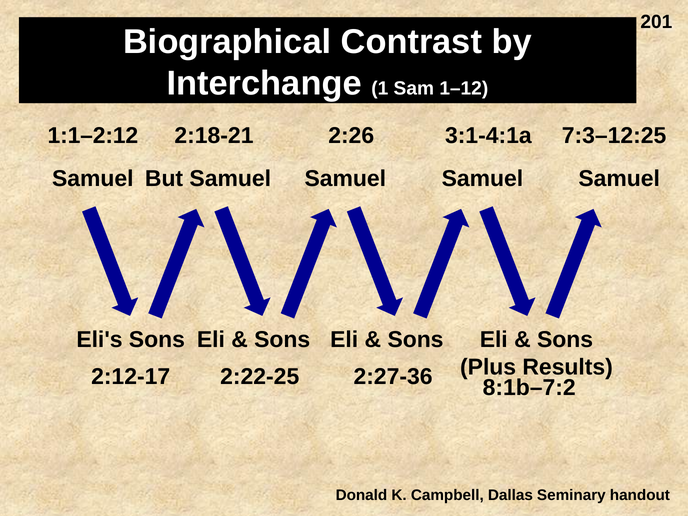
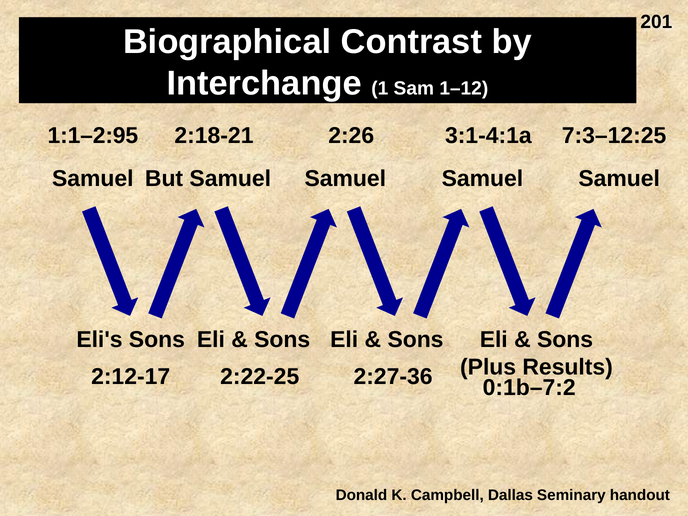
1:1–2:12: 1:1–2:12 -> 1:1–2:95
8:1b–7:2: 8:1b–7:2 -> 0:1b–7:2
